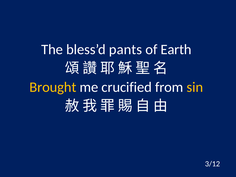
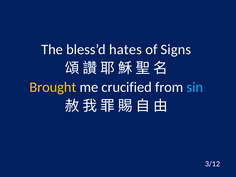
pants: pants -> hates
Earth: Earth -> Signs
sin colour: yellow -> light blue
